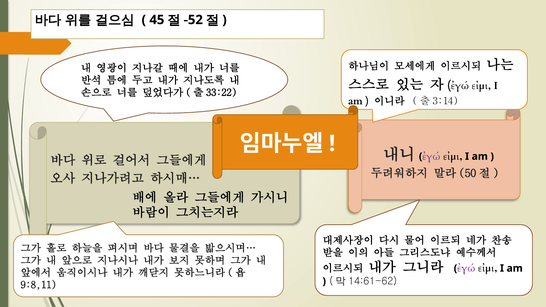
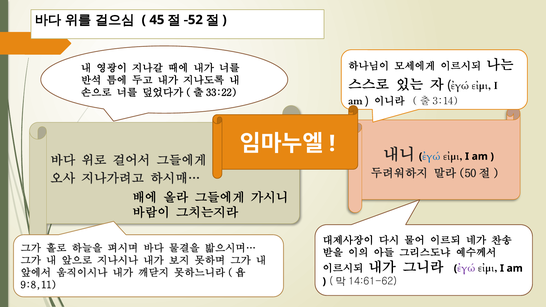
ἐγώ at (431, 156) colour: purple -> blue
